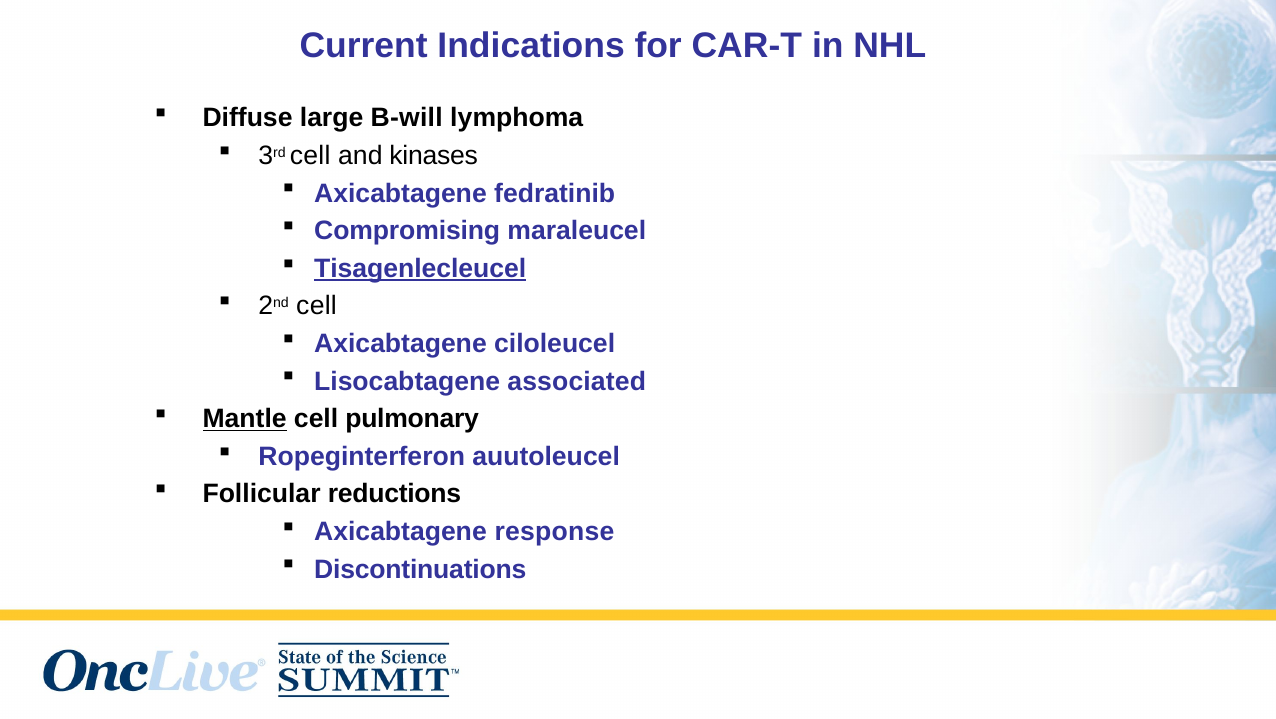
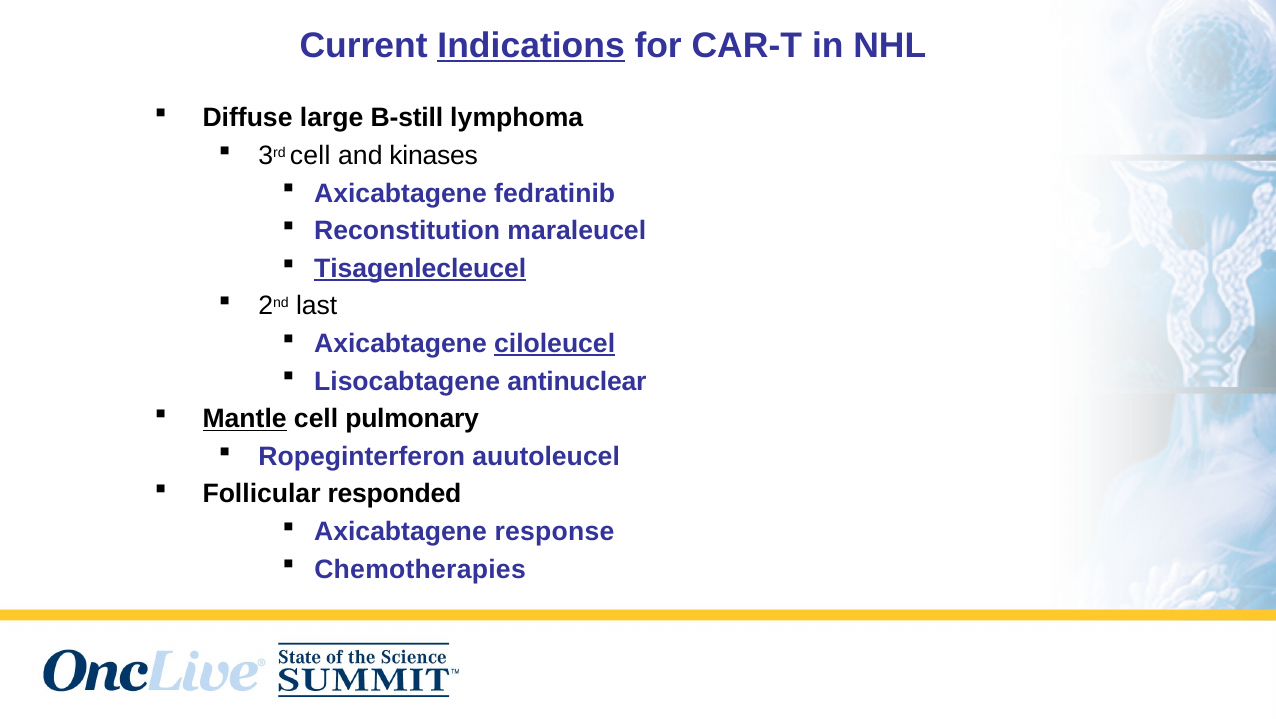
Indications underline: none -> present
B-will: B-will -> B-still
Compromising: Compromising -> Reconstitution
2nd cell: cell -> last
ciloleucel underline: none -> present
associated: associated -> antinuclear
reductions: reductions -> responded
Discontinuations: Discontinuations -> Chemotherapies
